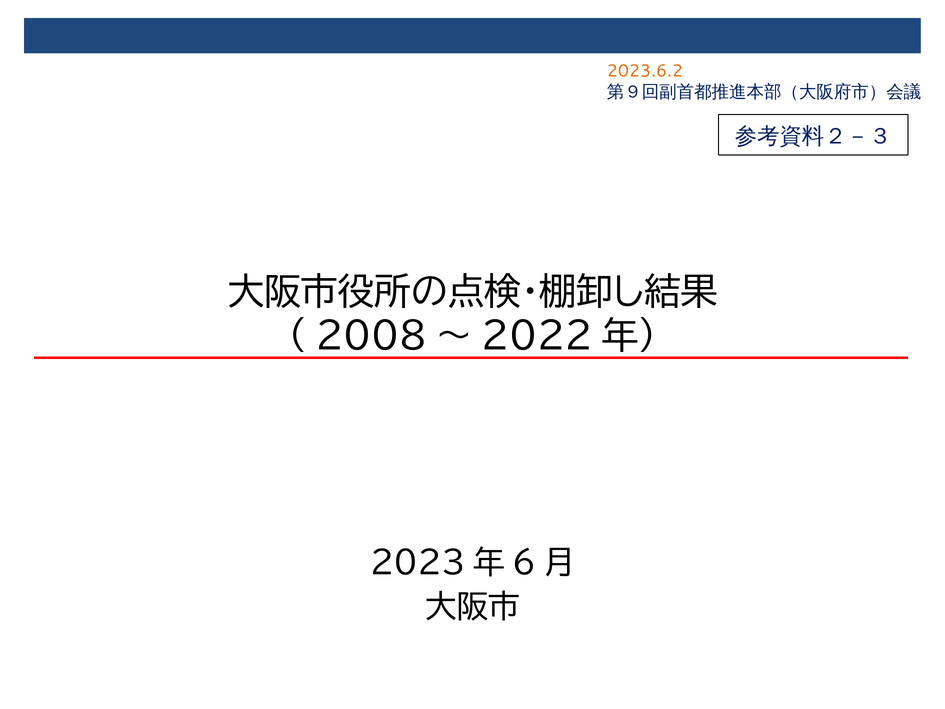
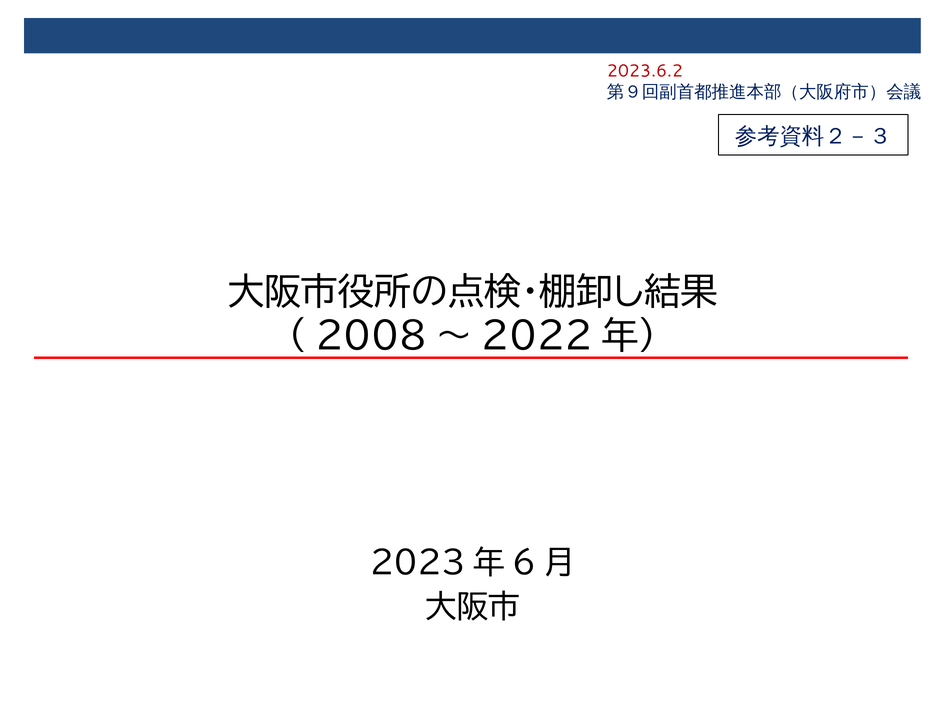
2023.6.2 colour: orange -> red
